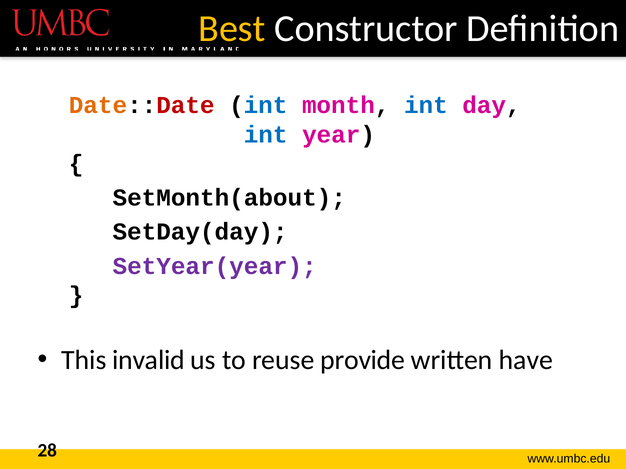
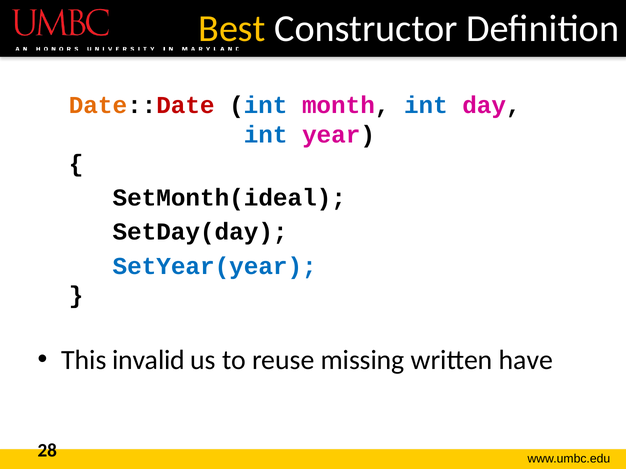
SetMonth(about: SetMonth(about -> SetMonth(ideal
SetYear(year colour: purple -> blue
provide: provide -> missing
